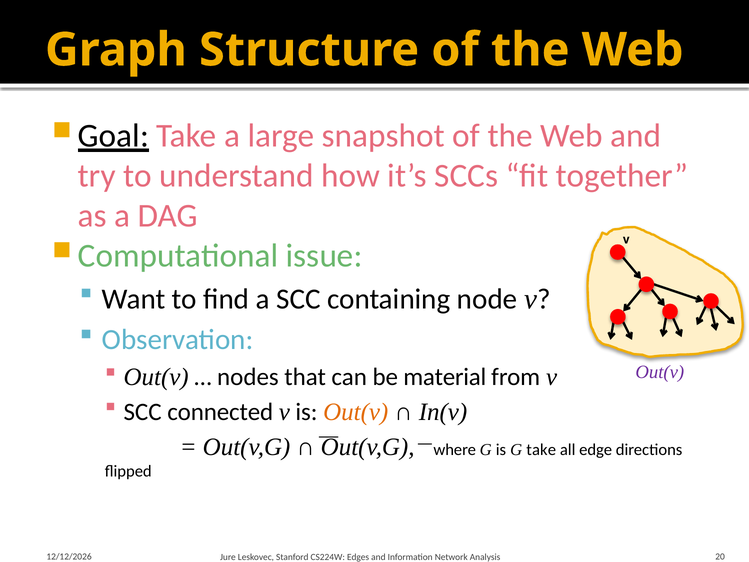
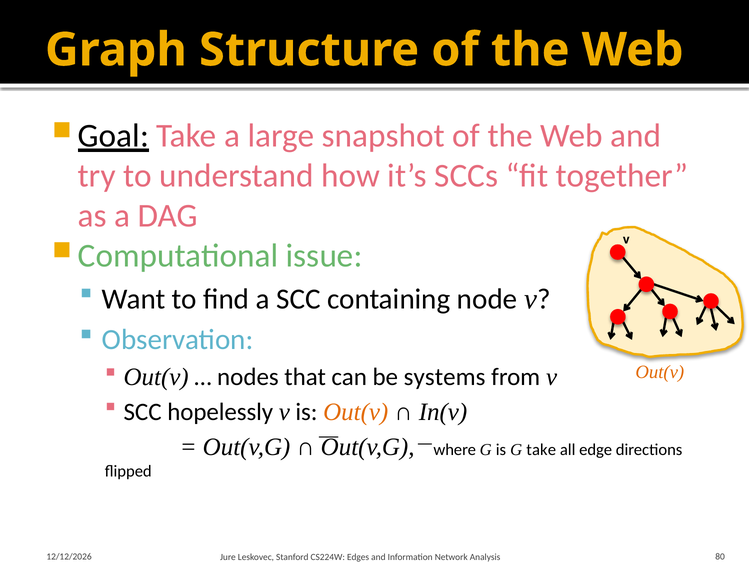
Out(v at (660, 372) colour: purple -> orange
material: material -> systems
connected: connected -> hopelessly
20: 20 -> 80
